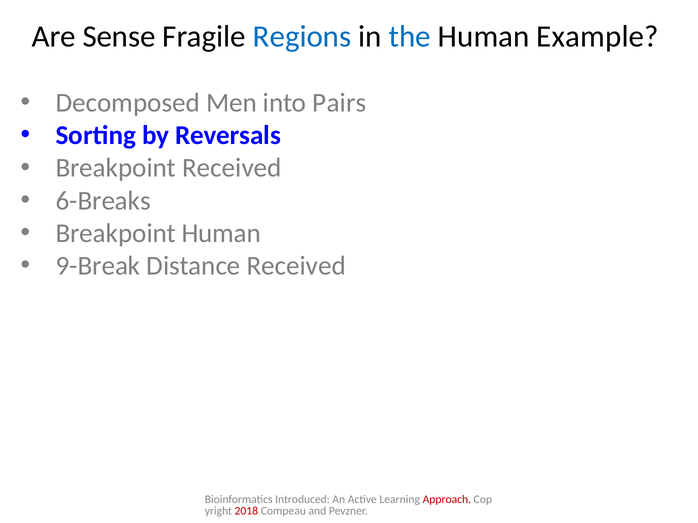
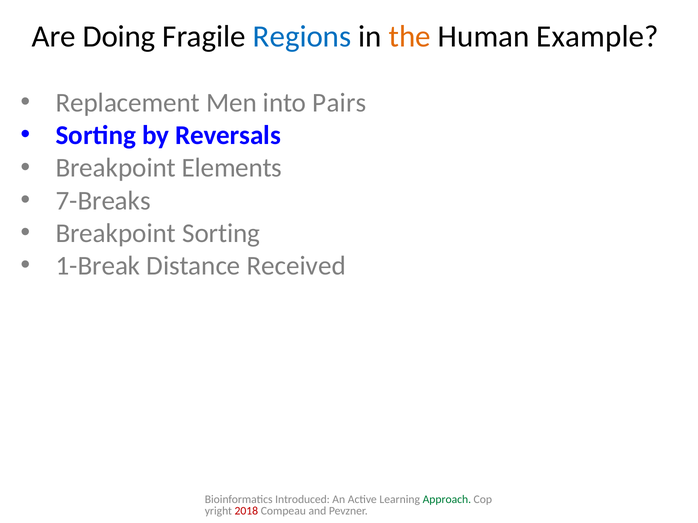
Sense: Sense -> Doing
the colour: blue -> orange
Decomposed: Decomposed -> Replacement
Breakpoint Received: Received -> Elements
6-Breaks: 6-Breaks -> 7-Breaks
Breakpoint Human: Human -> Sorting
9-Break: 9-Break -> 1-Break
Approach colour: red -> green
